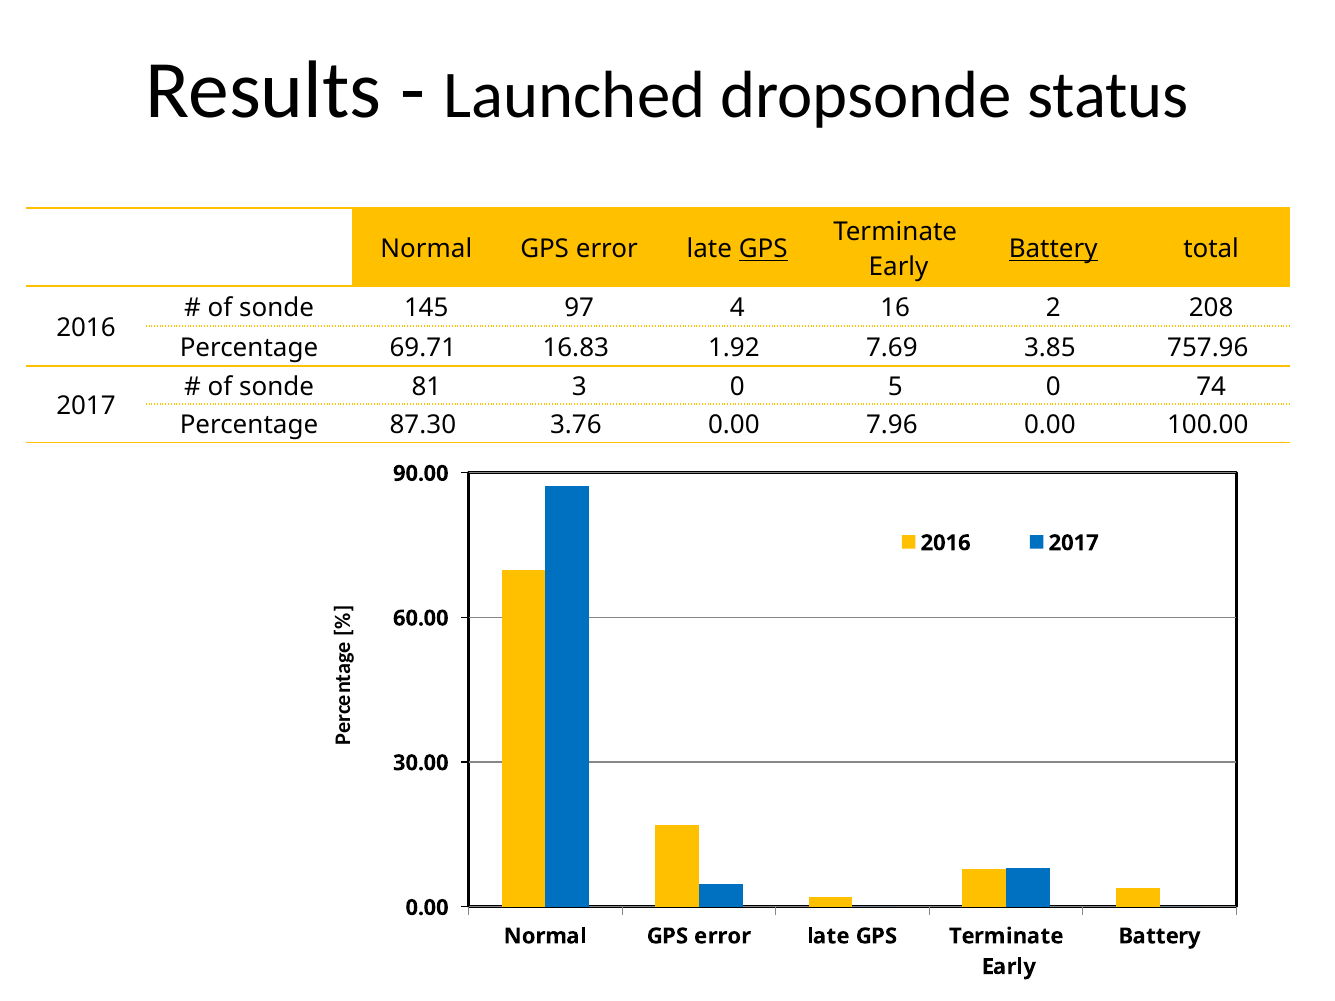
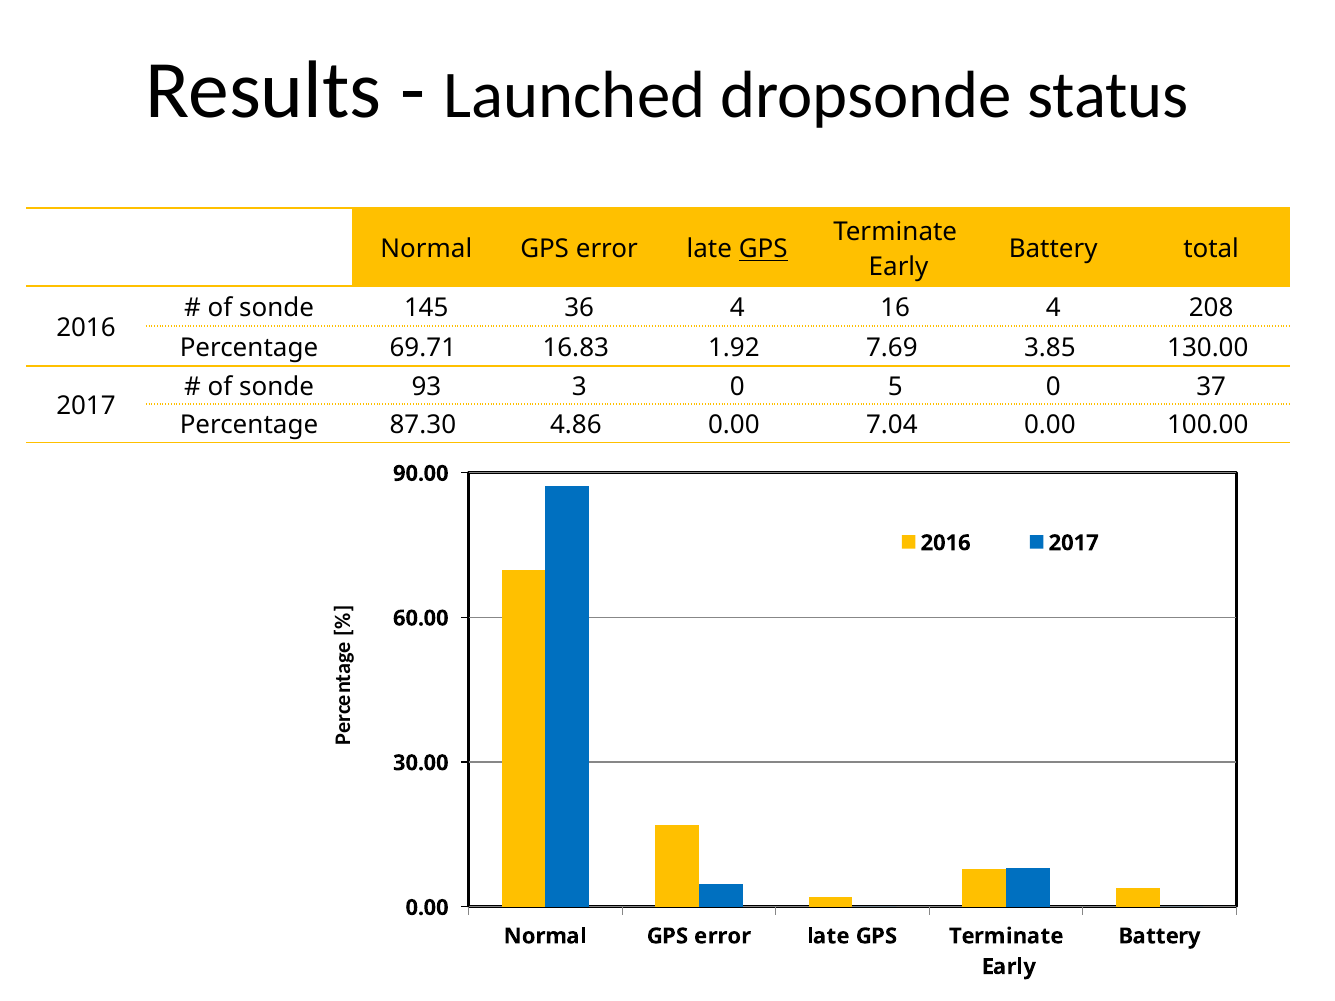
Battery at (1053, 249) underline: present -> none
97: 97 -> 36
16 2: 2 -> 4
757.96: 757.96 -> 130.00
81: 81 -> 93
74: 74 -> 37
3.76: 3.76 -> 4.86
7.96: 7.96 -> 7.04
